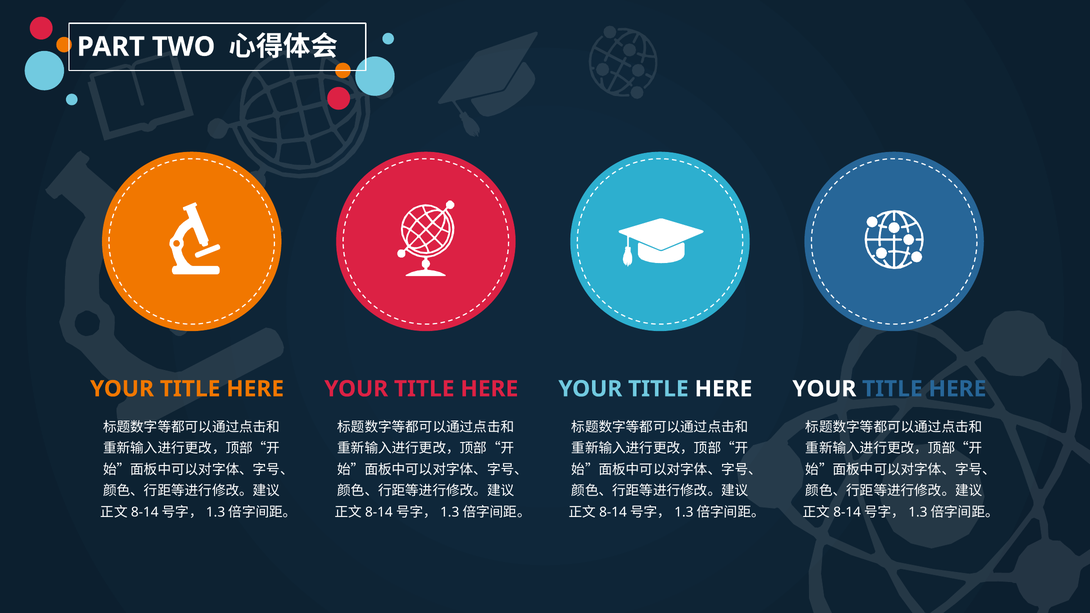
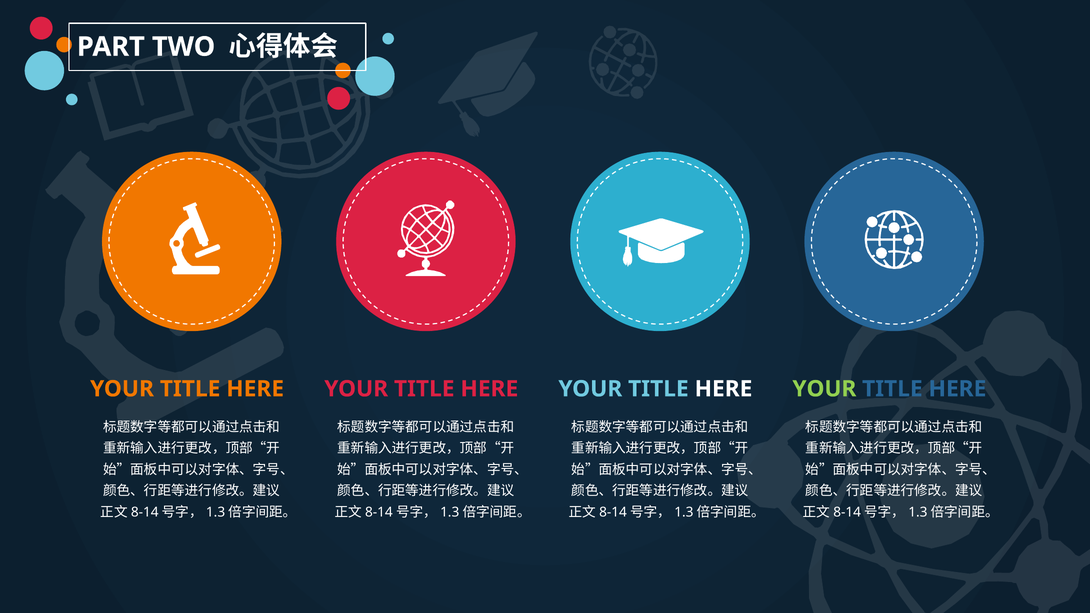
YOUR at (824, 389) colour: white -> light green
